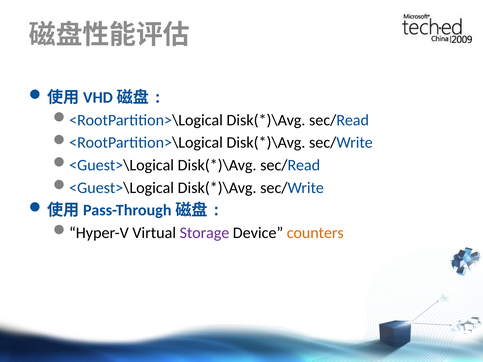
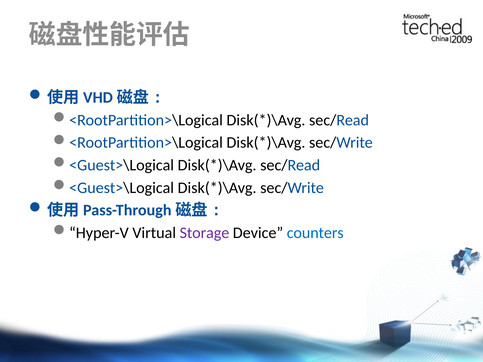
counters colour: orange -> blue
